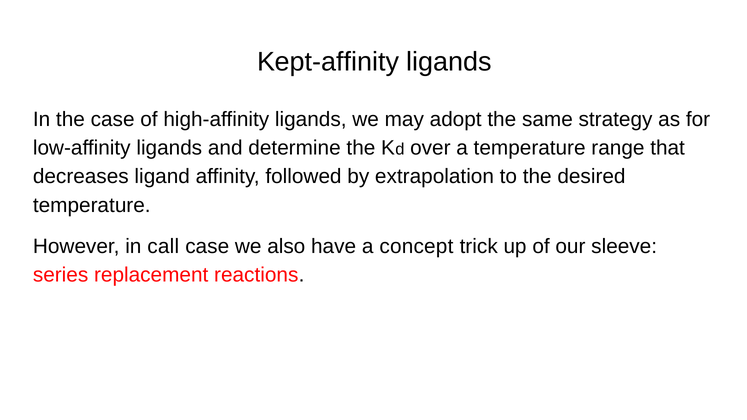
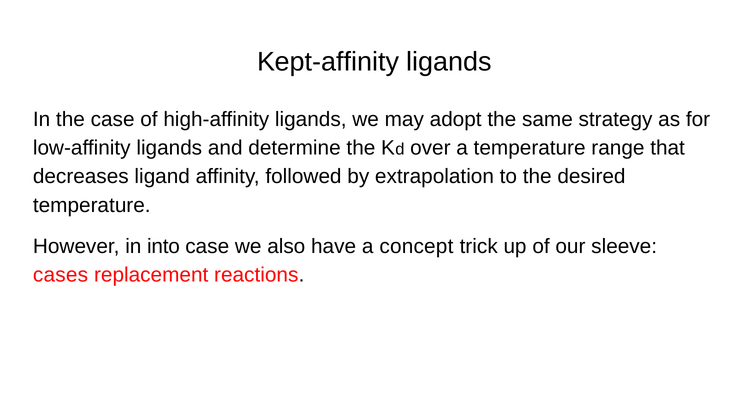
call: call -> into
series: series -> cases
